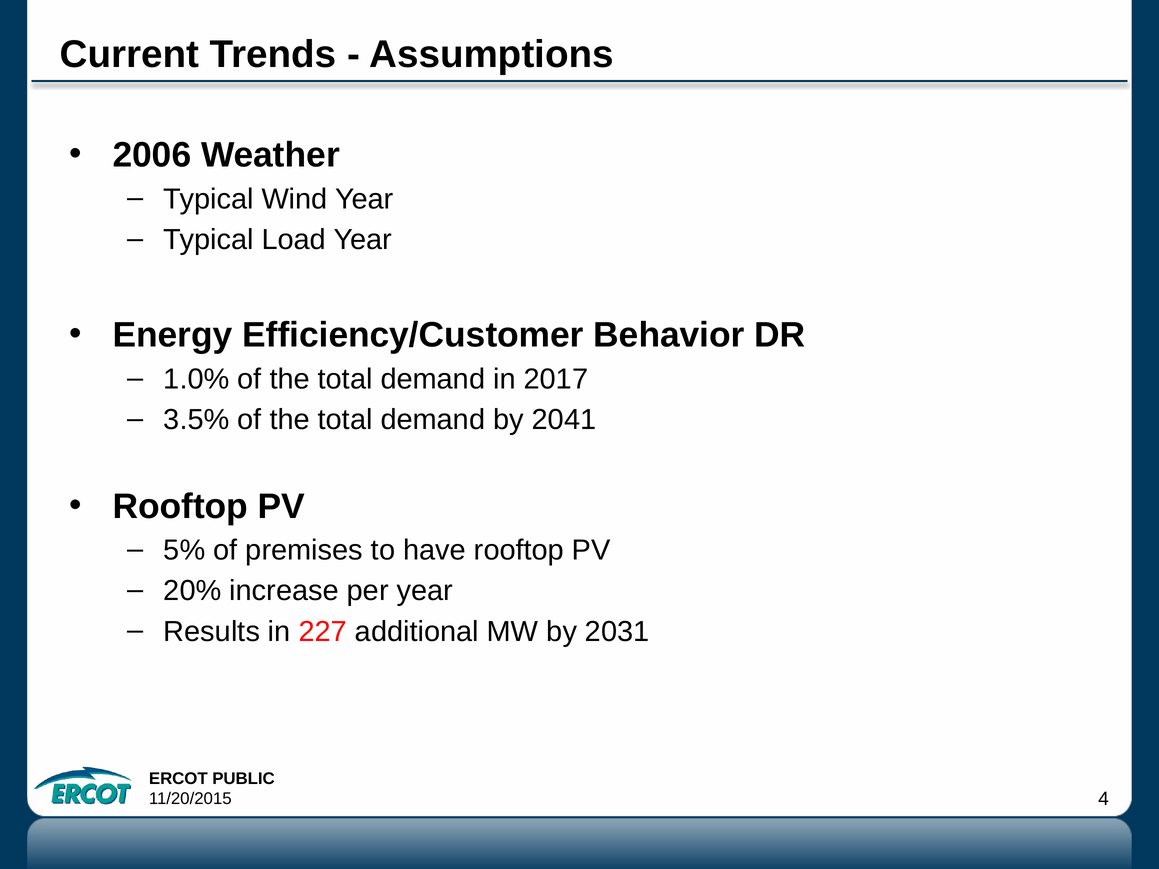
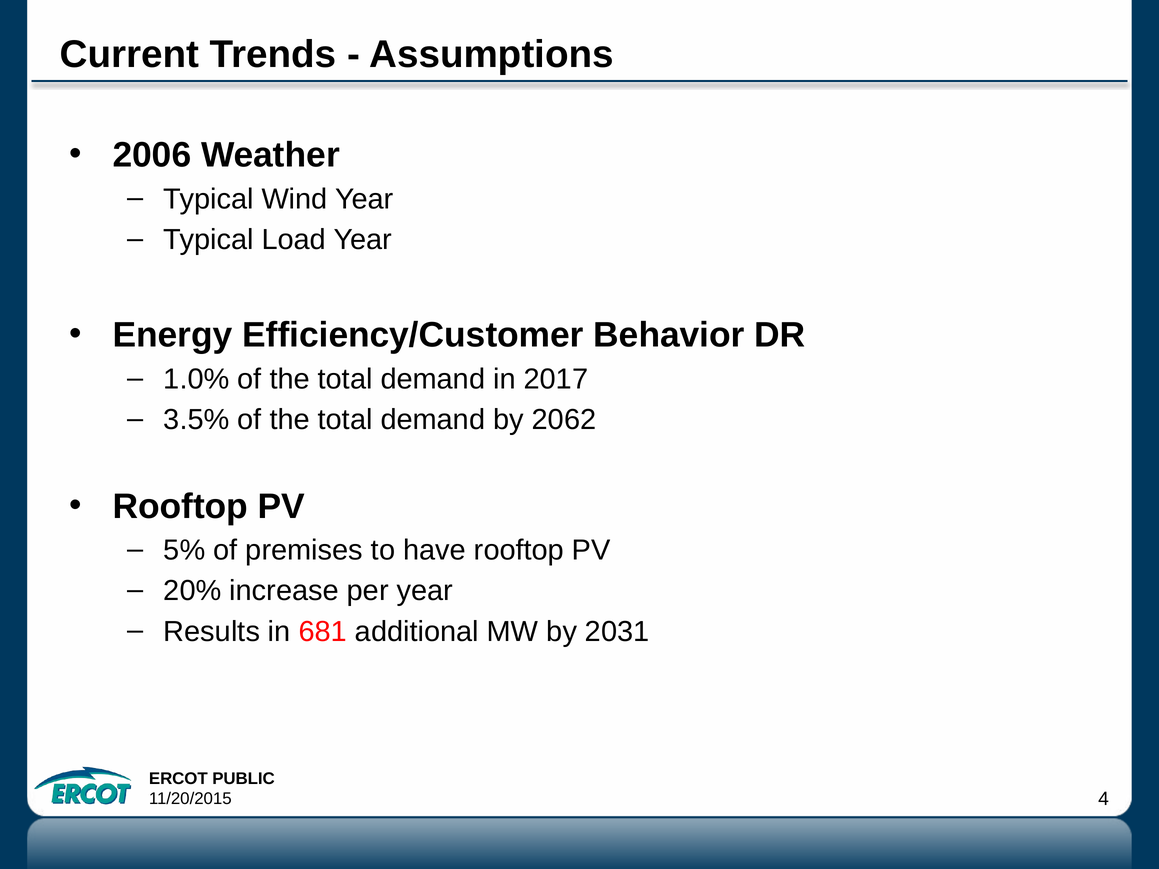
2041: 2041 -> 2062
227: 227 -> 681
